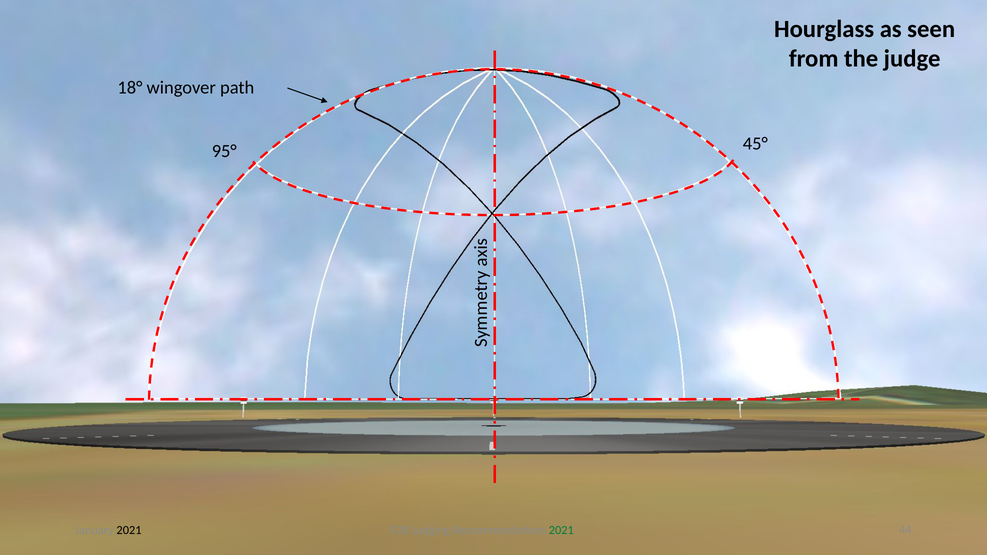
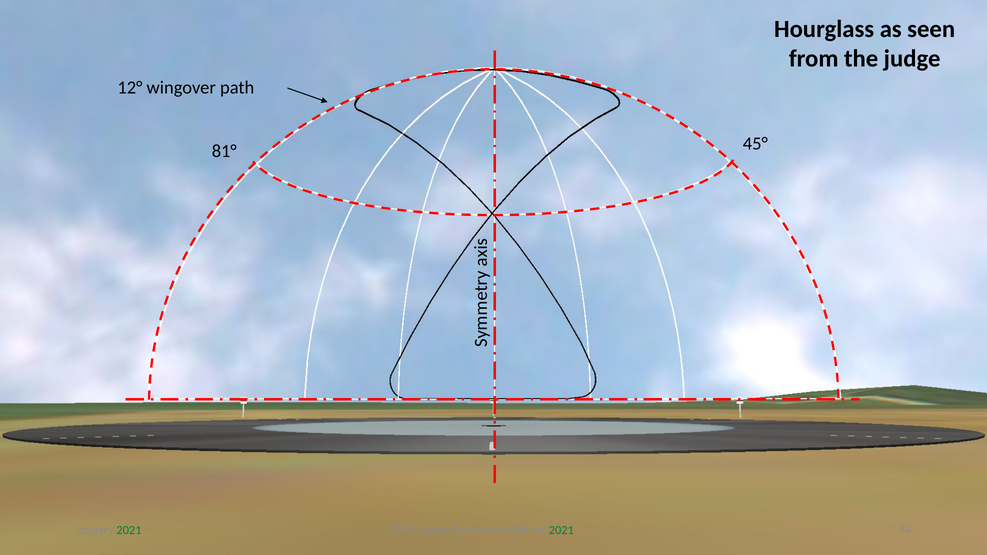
18°: 18° -> 12°
95°: 95° -> 81°
2021 at (129, 530) colour: black -> green
